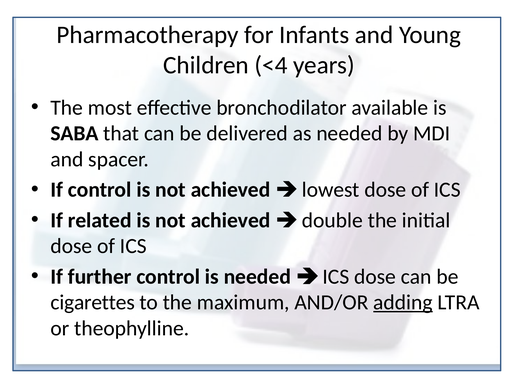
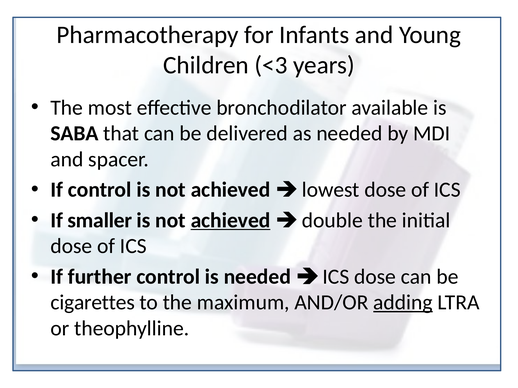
<4: <4 -> <3
related: related -> smaller
achieved at (231, 221) underline: none -> present
